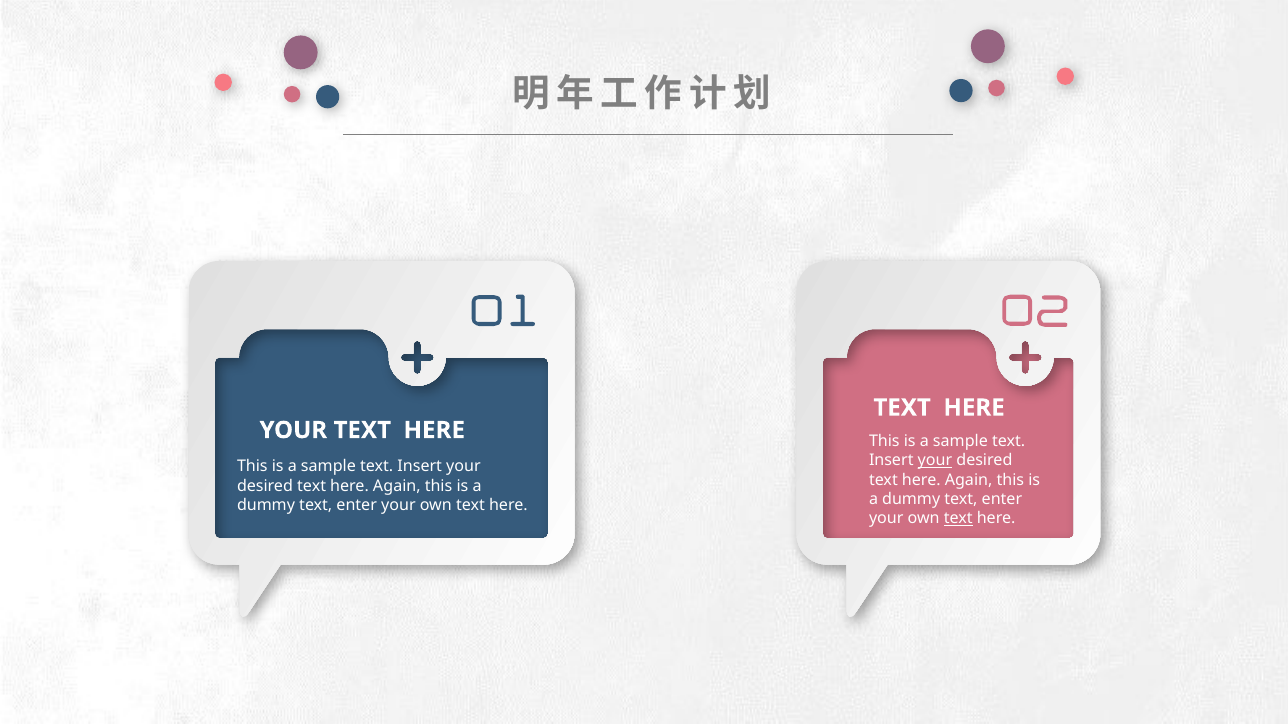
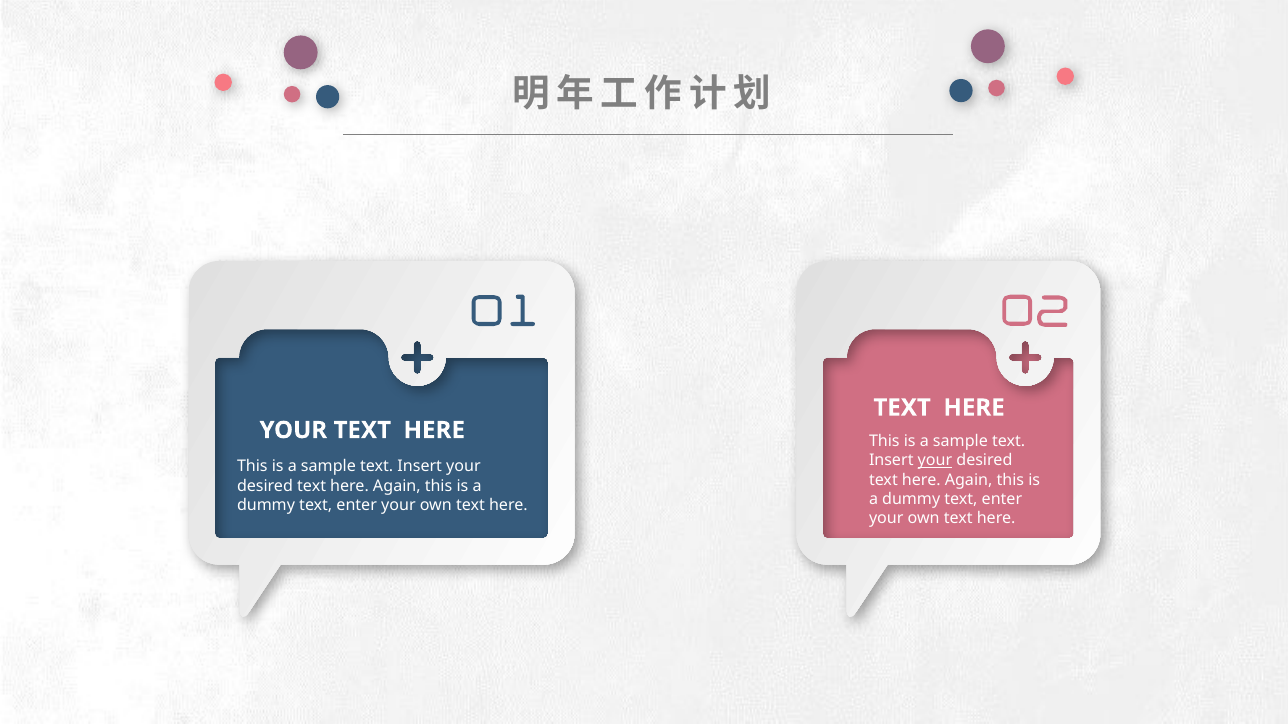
text at (958, 519) underline: present -> none
